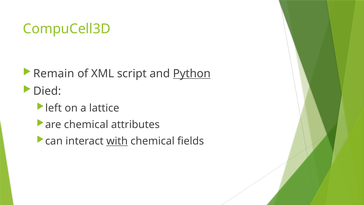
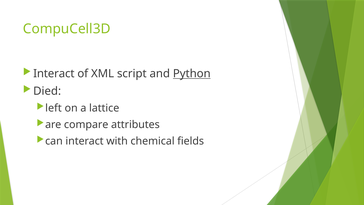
Remain at (54, 73): Remain -> Interact
are chemical: chemical -> compare
with underline: present -> none
